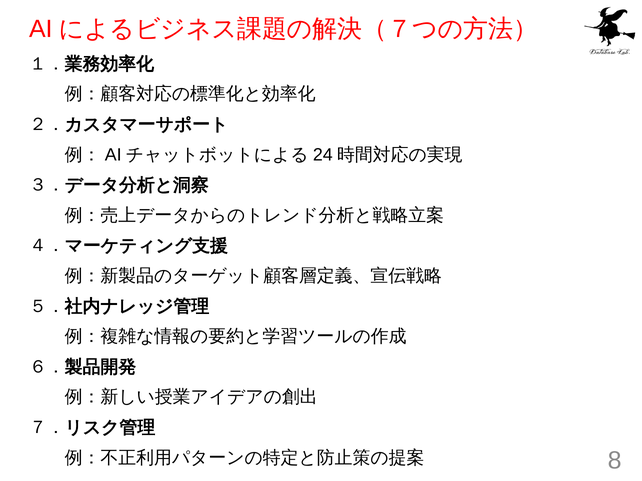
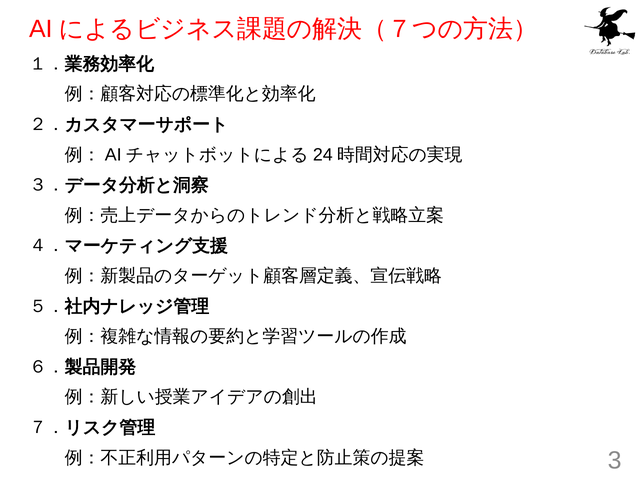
8: 8 -> 3
